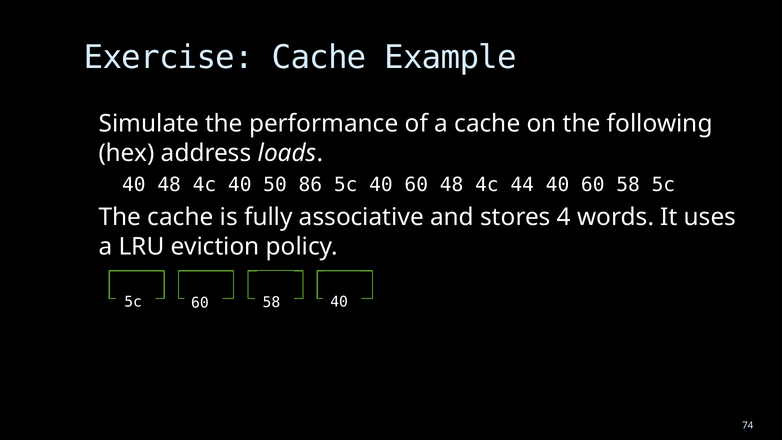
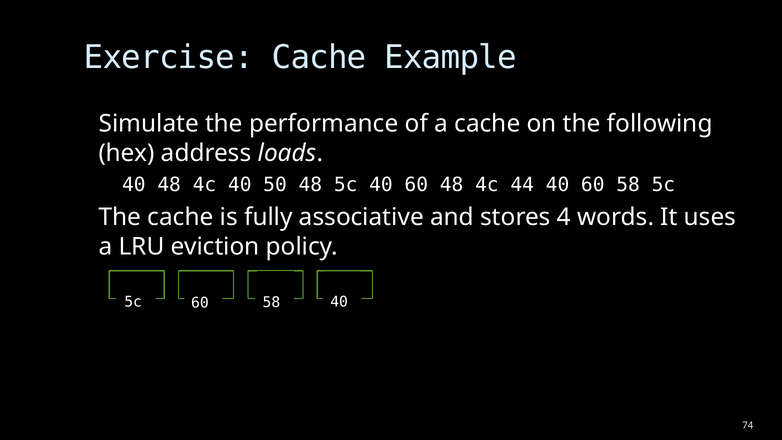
50 86: 86 -> 48
